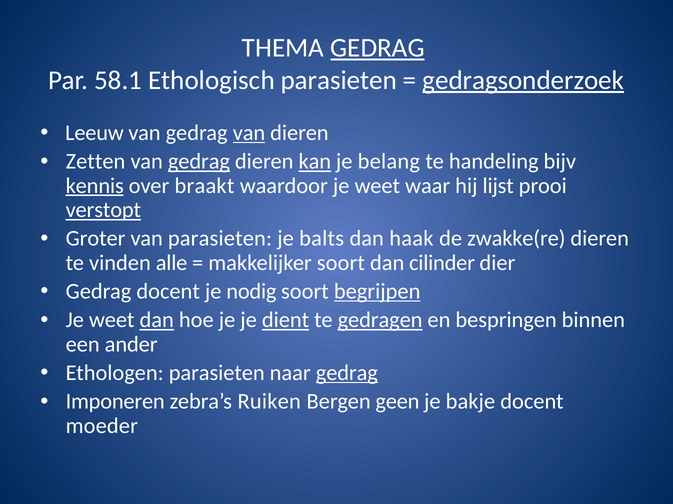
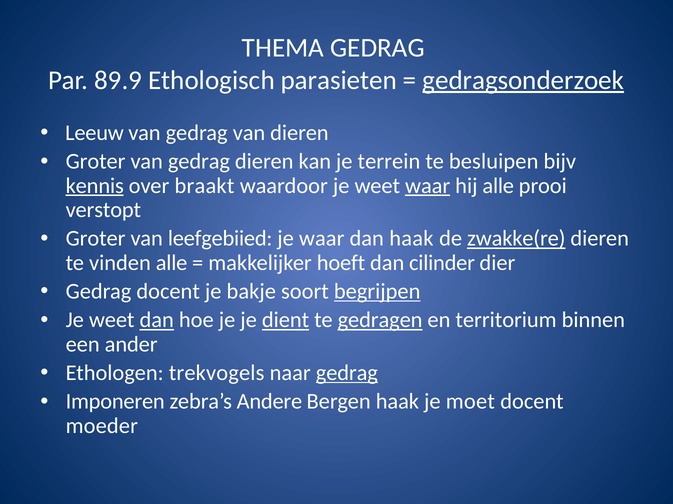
GEDRAG at (377, 48) underline: present -> none
58.1: 58.1 -> 89.9
van at (249, 133) underline: present -> none
Zetten at (96, 162): Zetten -> Groter
gedrag at (199, 162) underline: present -> none
kan underline: present -> none
belang: belang -> terrein
handeling: handeling -> besluipen
waar at (428, 186) underline: none -> present
hij lijst: lijst -> alle
verstopt underline: present -> none
van parasieten: parasieten -> leefgebiied
je balts: balts -> waar
zwakke(re underline: none -> present
makkelijker soort: soort -> hoeft
nodig: nodig -> bakje
bespringen: bespringen -> territorium
Ethologen parasieten: parasieten -> trekvogels
Ruiken: Ruiken -> Andere
Bergen geen: geen -> haak
bakje: bakje -> moet
